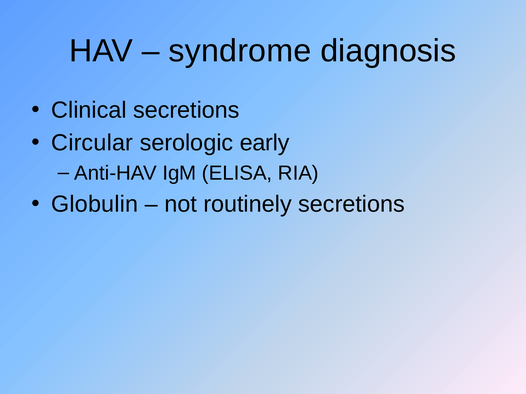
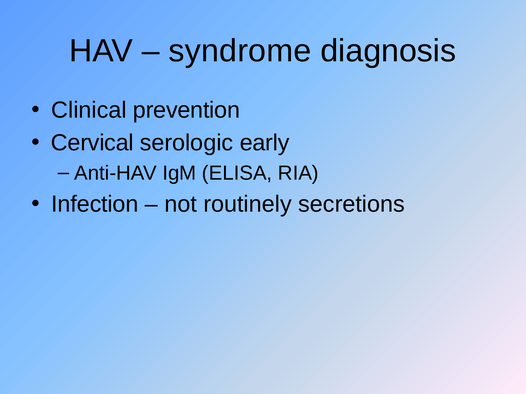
Clinical secretions: secretions -> prevention
Circular: Circular -> Cervical
Globulin: Globulin -> Infection
